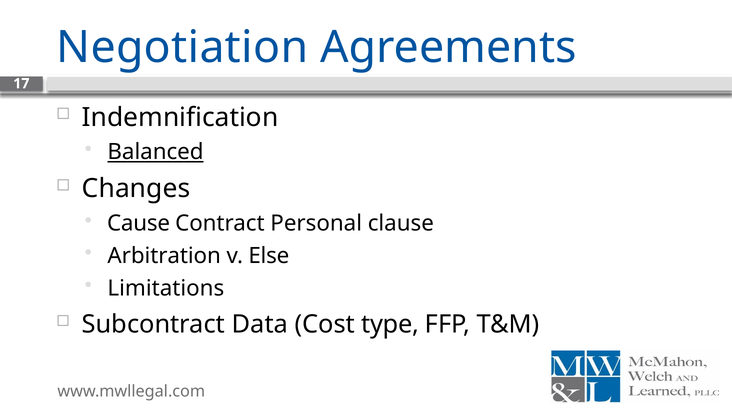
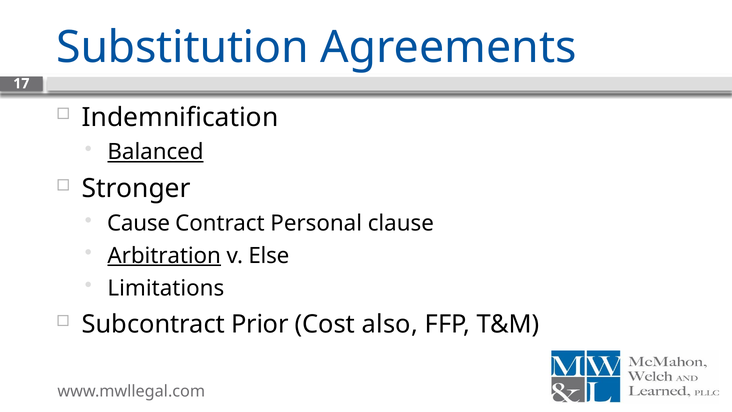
Negotiation: Negotiation -> Substitution
Changes: Changes -> Stronger
Arbitration underline: none -> present
Data: Data -> Prior
type: type -> also
